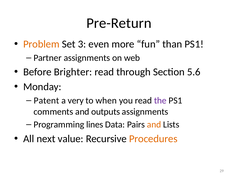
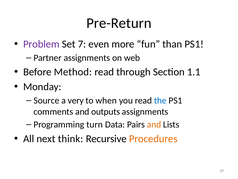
Problem colour: orange -> purple
3: 3 -> 7
Brighter: Brighter -> Method
5.6: 5.6 -> 1.1
Patent: Patent -> Source
the colour: purple -> blue
lines: lines -> turn
value: value -> think
